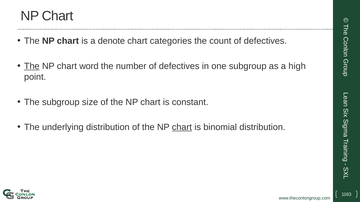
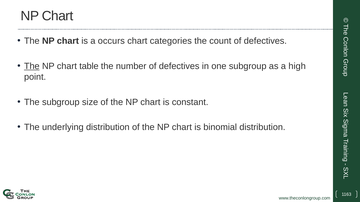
denote: denote -> occurs
word: word -> table
chart at (182, 128) underline: present -> none
